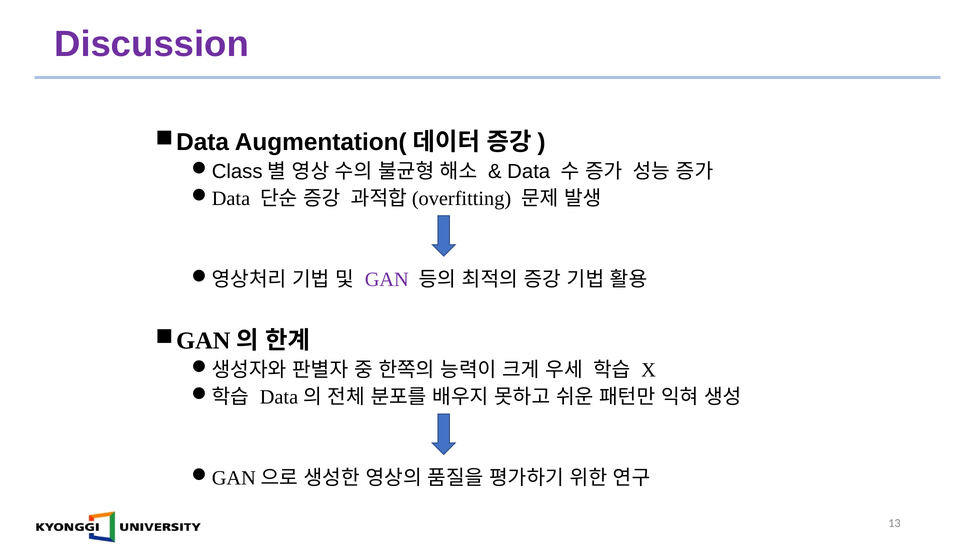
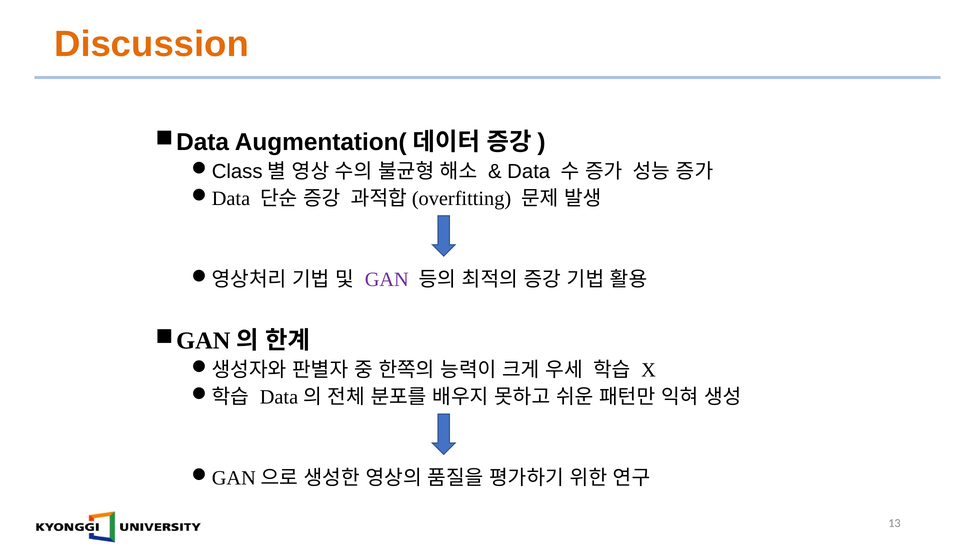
Discussion colour: purple -> orange
